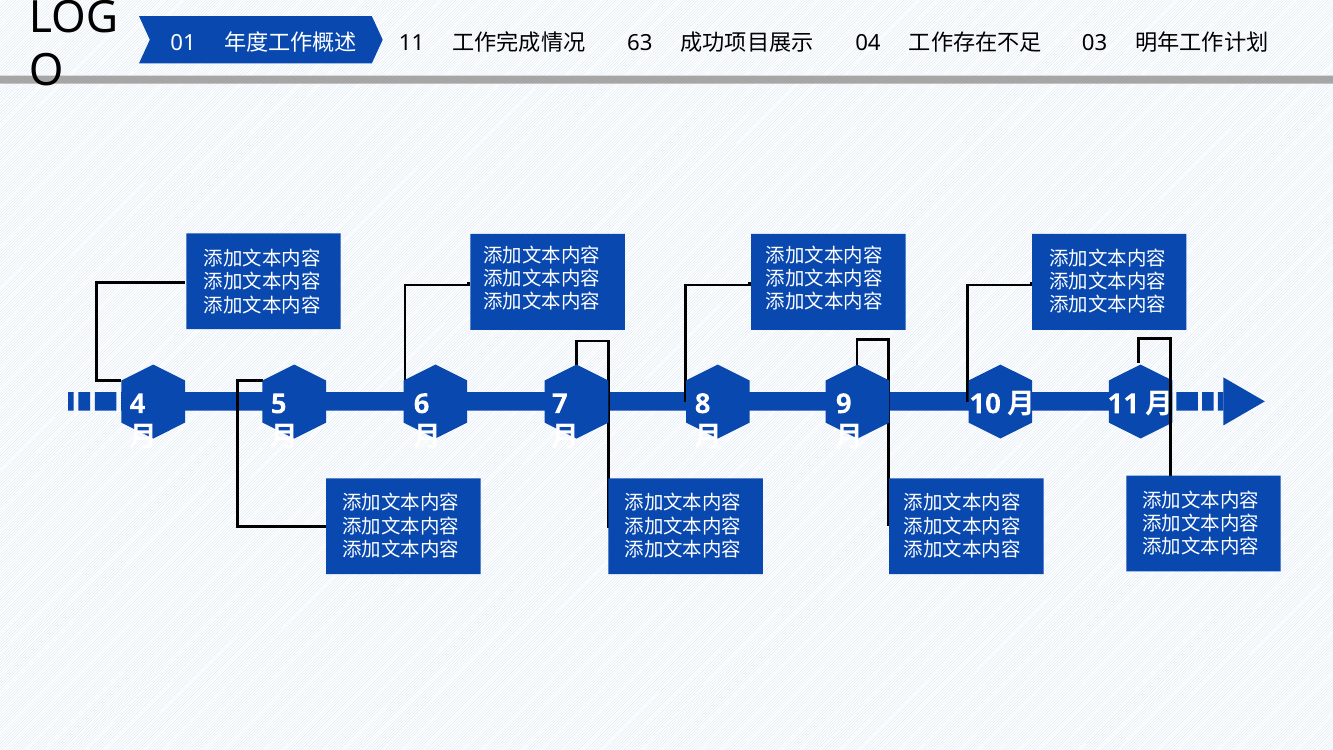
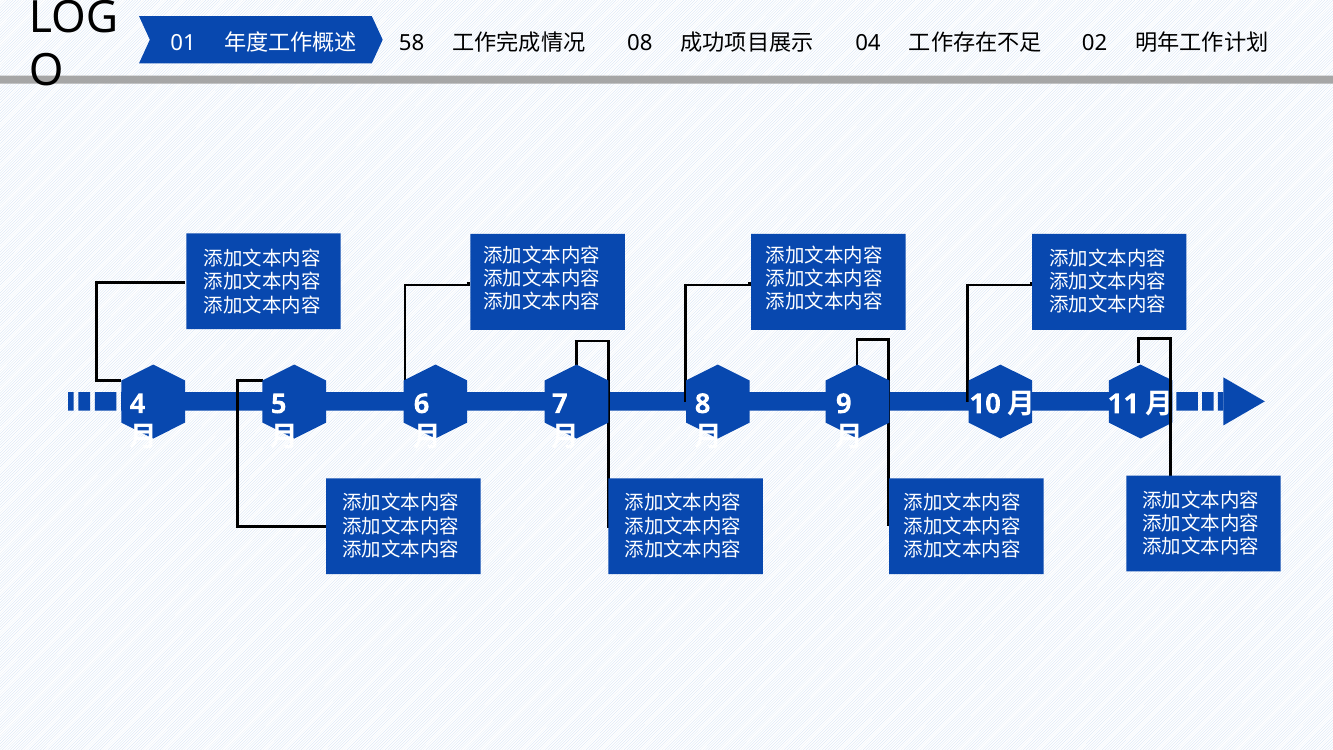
11 at (412, 43): 11 -> 58
63: 63 -> 08
03: 03 -> 02
